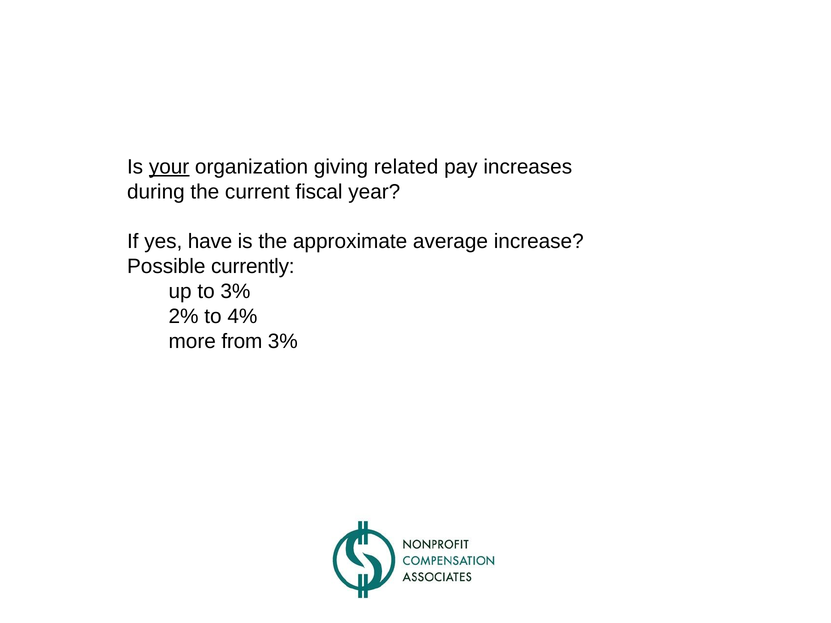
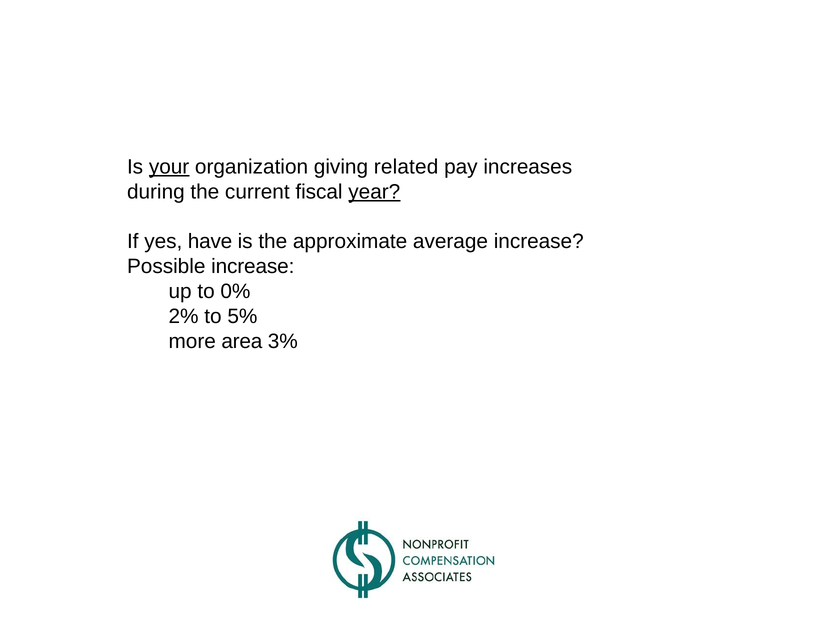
year underline: none -> present
Possible currently: currently -> increase
to 3%: 3% -> 0%
4%: 4% -> 5%
from: from -> area
